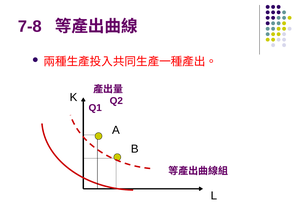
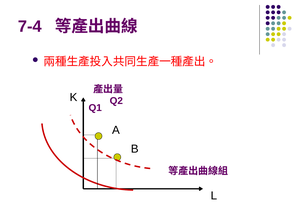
7-8: 7-8 -> 7-4
